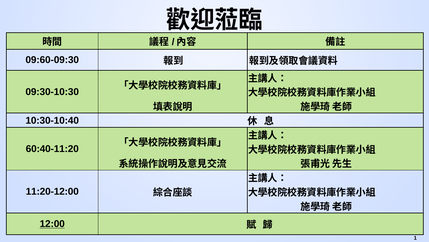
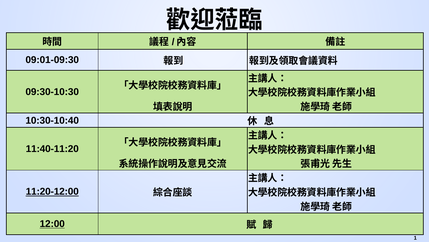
09:60-09:30: 09:60-09:30 -> 09:01-09:30
60:40-11:20: 60:40-11:20 -> 11:40-11:20
11:20-12:00 underline: none -> present
